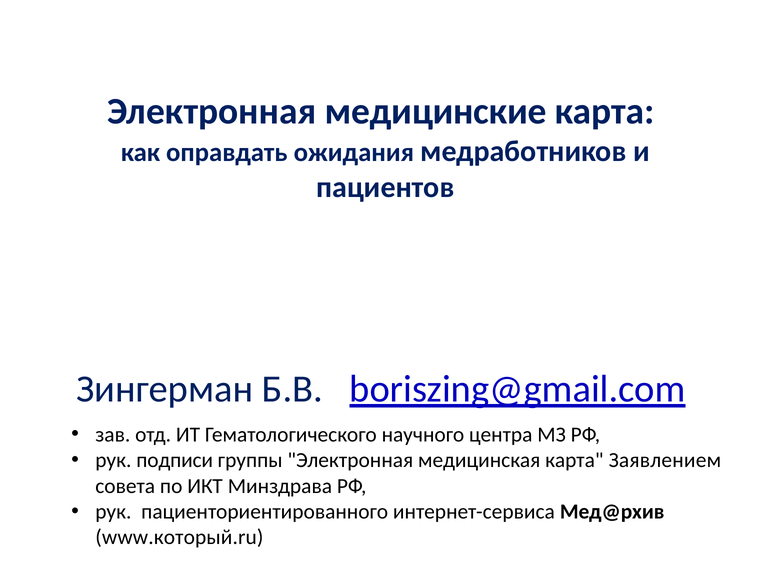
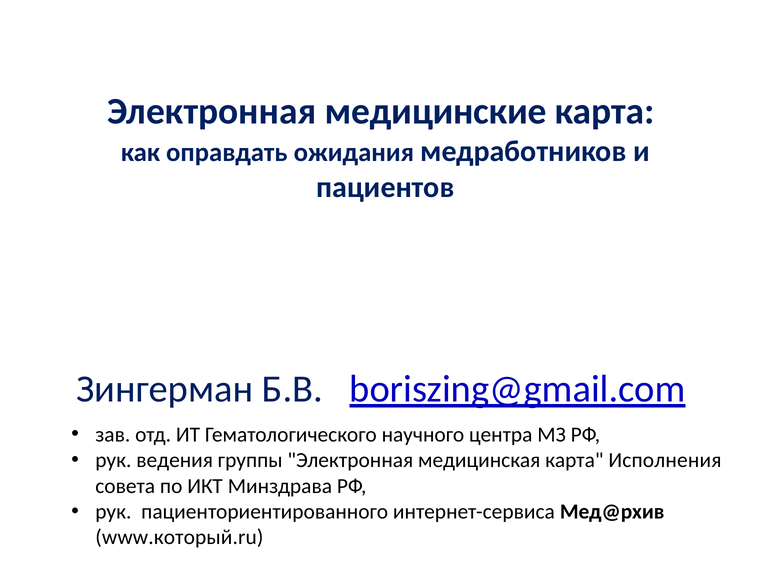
подписи: подписи -> ведения
Заявлением: Заявлением -> Исполнения
